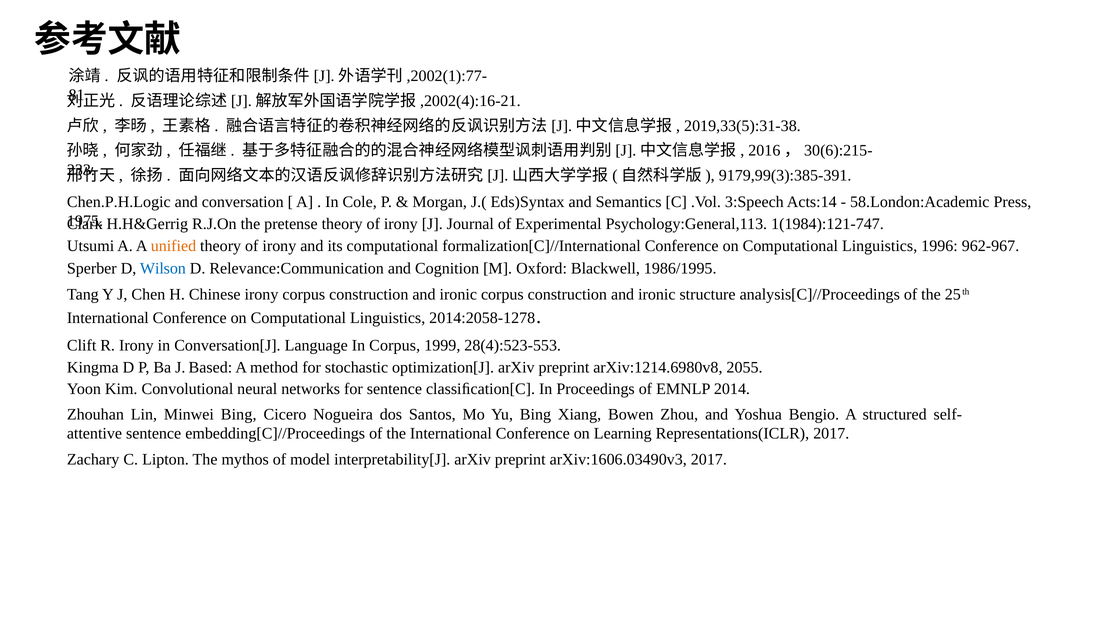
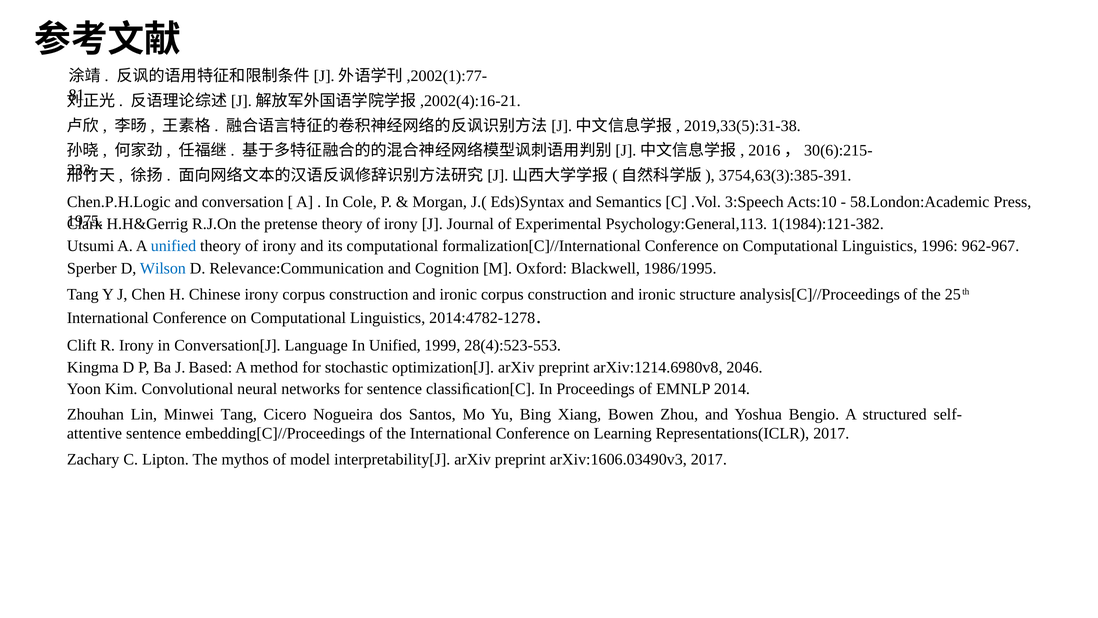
9179,99(3):385-391: 9179,99(3):385-391 -> 3754,63(3):385-391
Acts:14: Acts:14 -> Acts:10
1(1984):121-747: 1(1984):121-747 -> 1(1984):121-382
unified at (173, 246) colour: orange -> blue
2014:2058-1278: 2014:2058-1278 -> 2014:4782-1278
In Corpus: Corpus -> Unified
2055: 2055 -> 2046
Minwei Bing: Bing -> Tang
